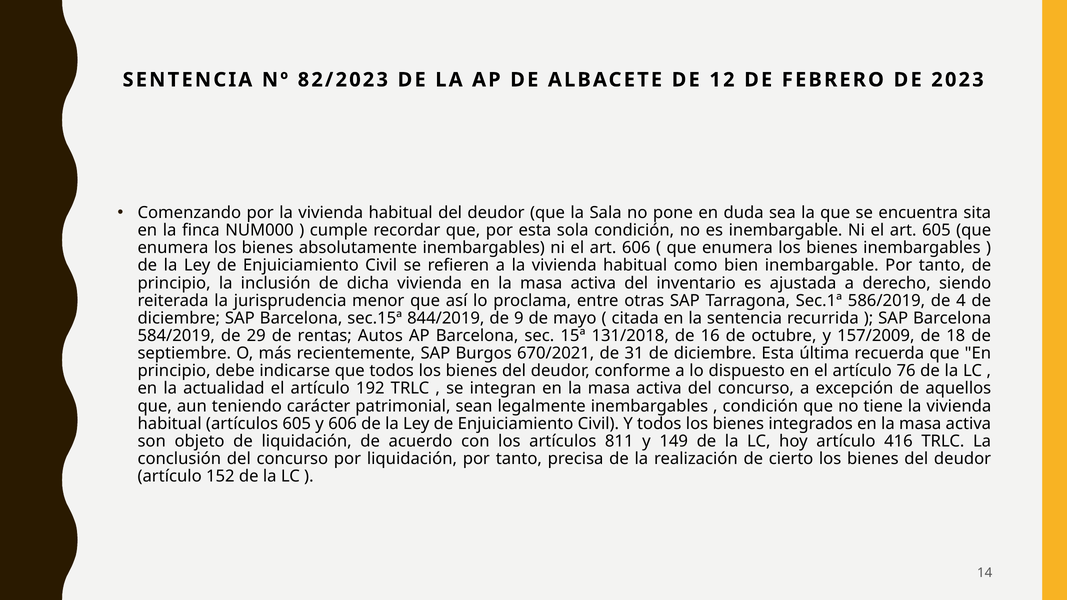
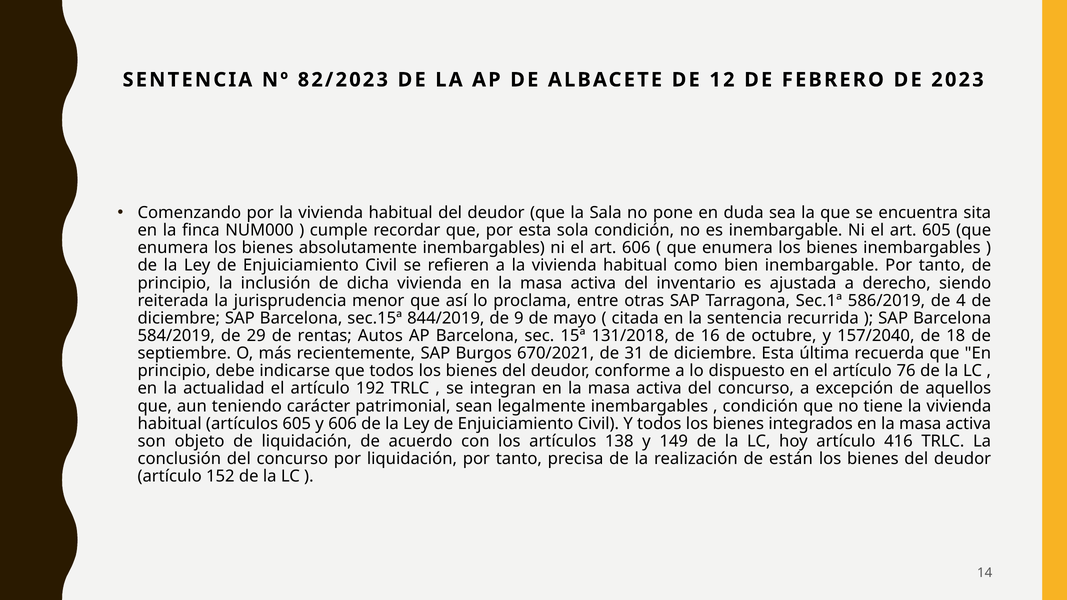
157/2009: 157/2009 -> 157/2040
811: 811 -> 138
cierto: cierto -> están
